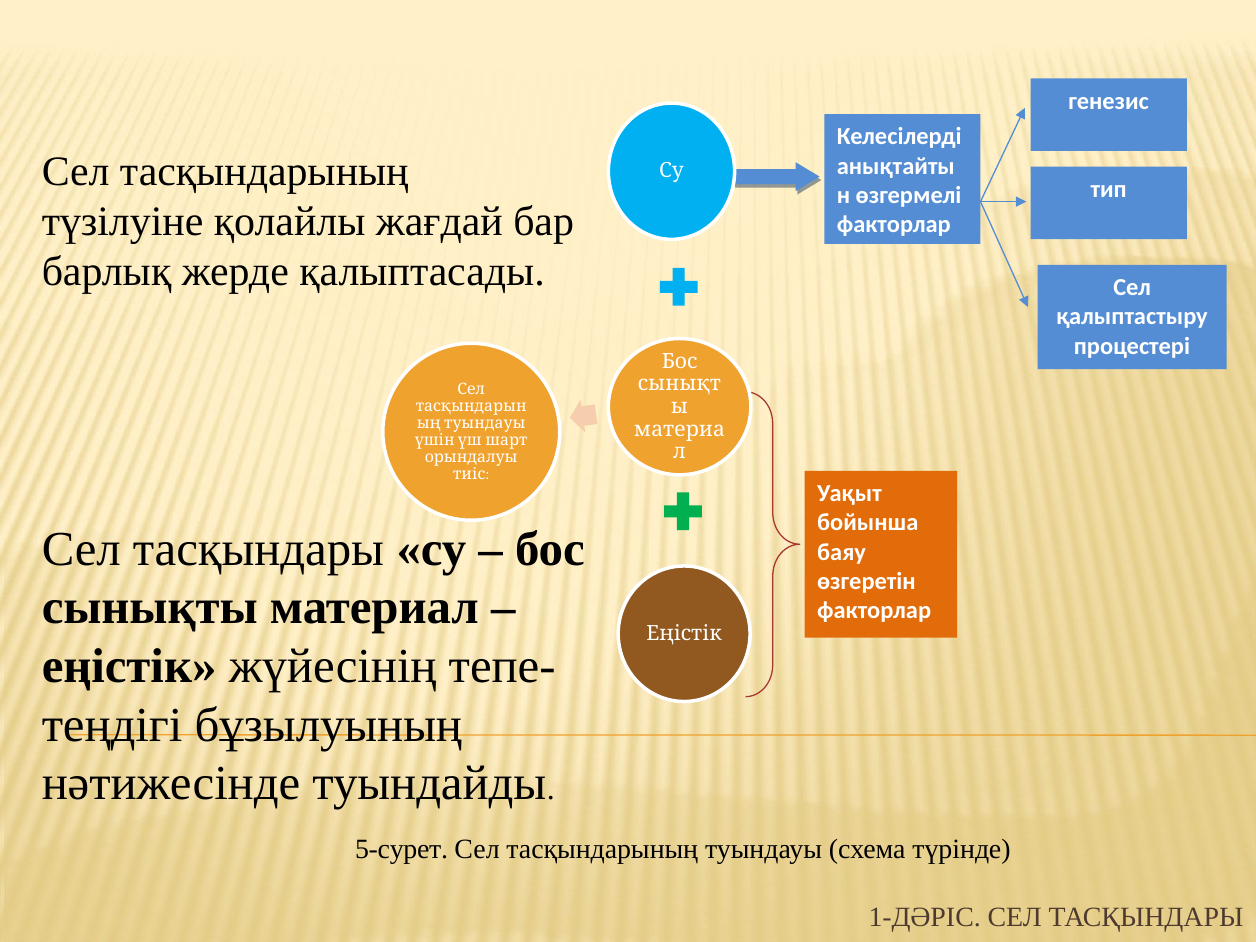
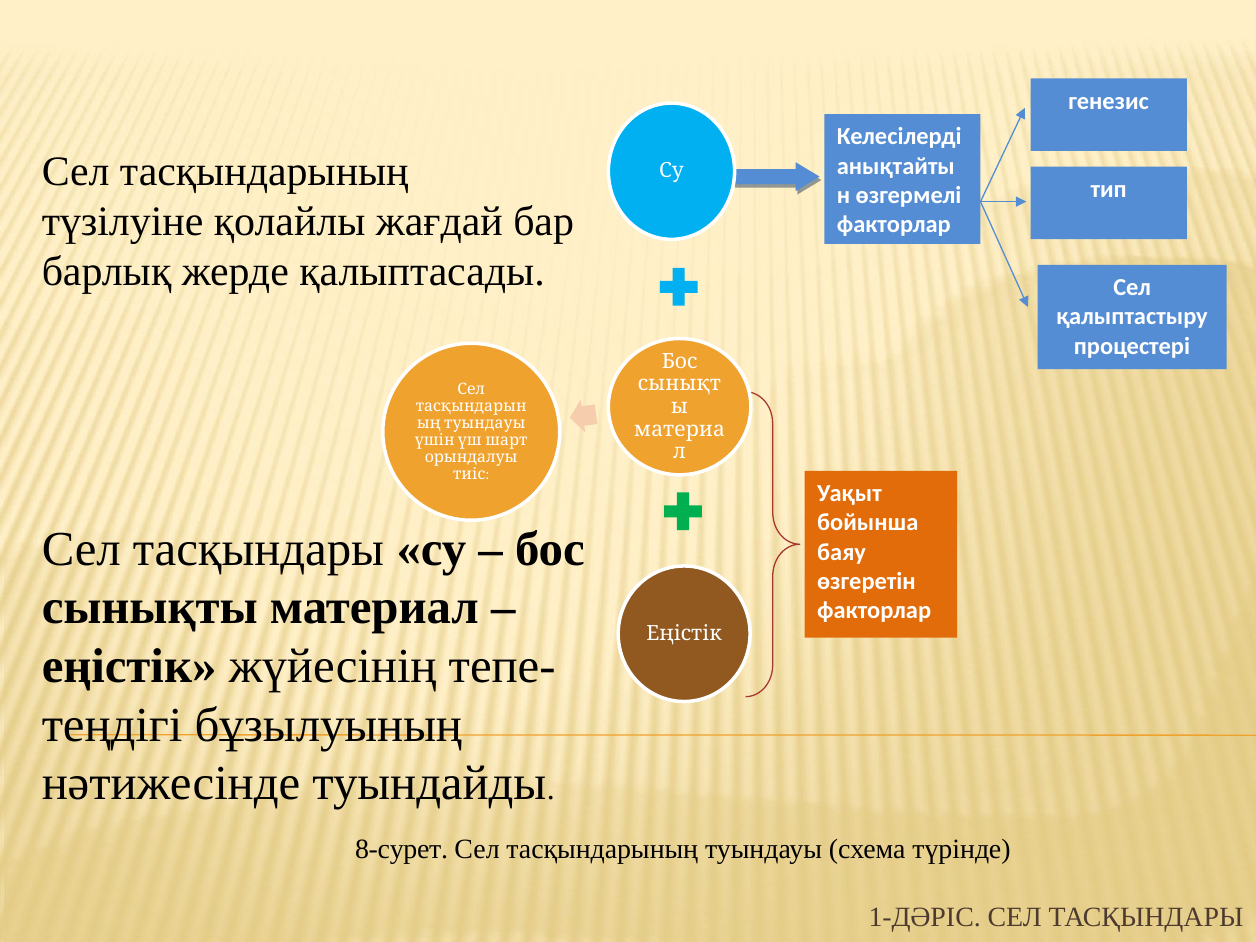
5-сурет: 5-сурет -> 8-сурет
